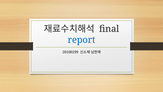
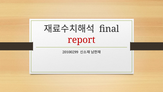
report colour: blue -> red
